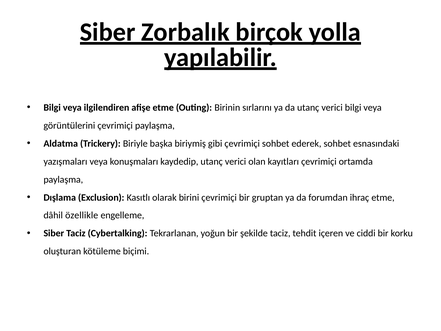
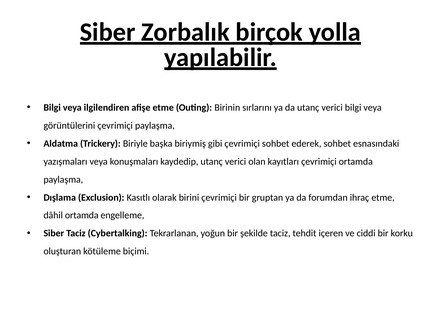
dâhil özellikle: özellikle -> ortamda
